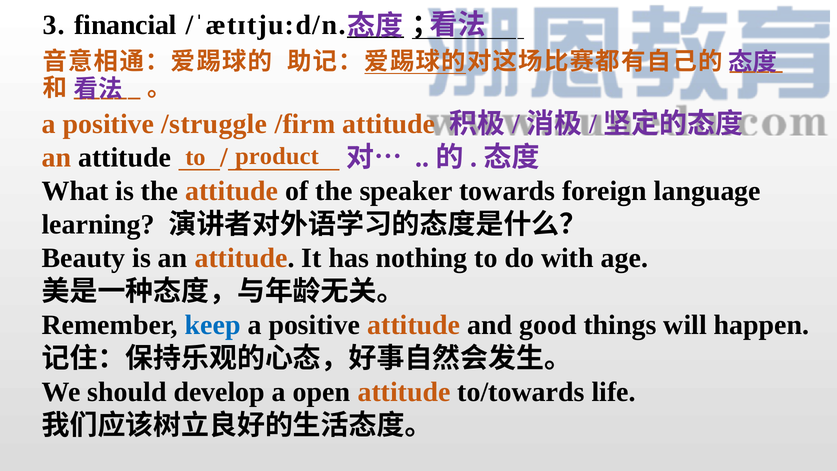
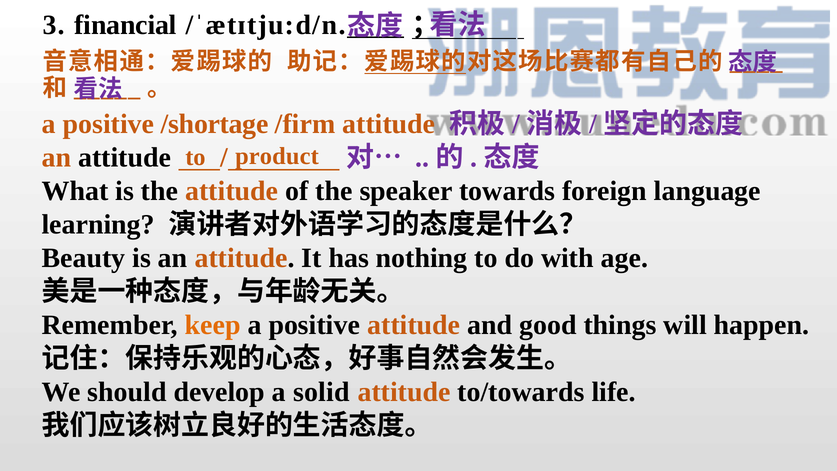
/struggle: /struggle -> /shortage
keep colour: blue -> orange
open: open -> solid
